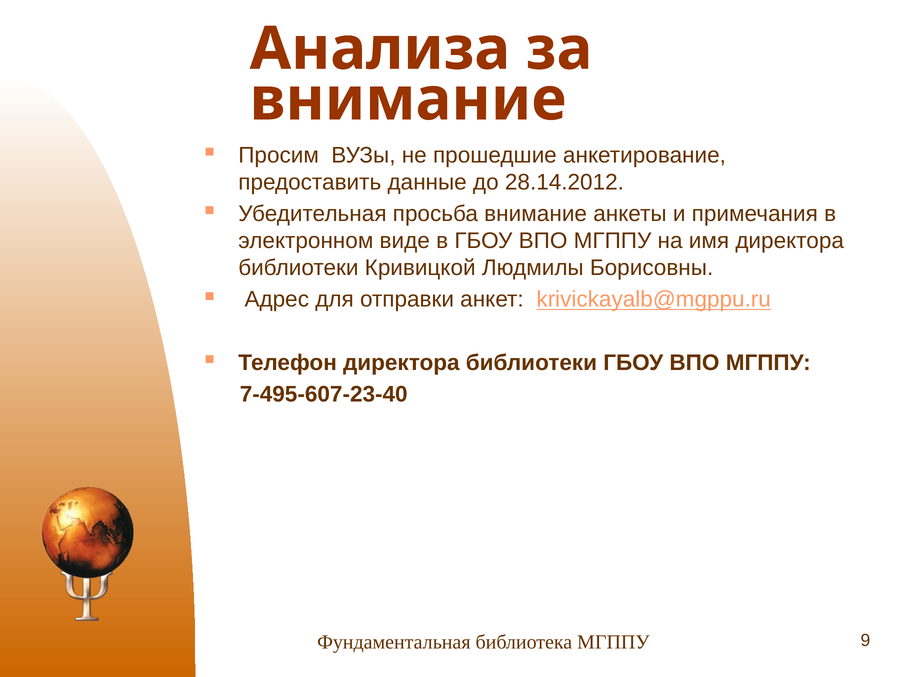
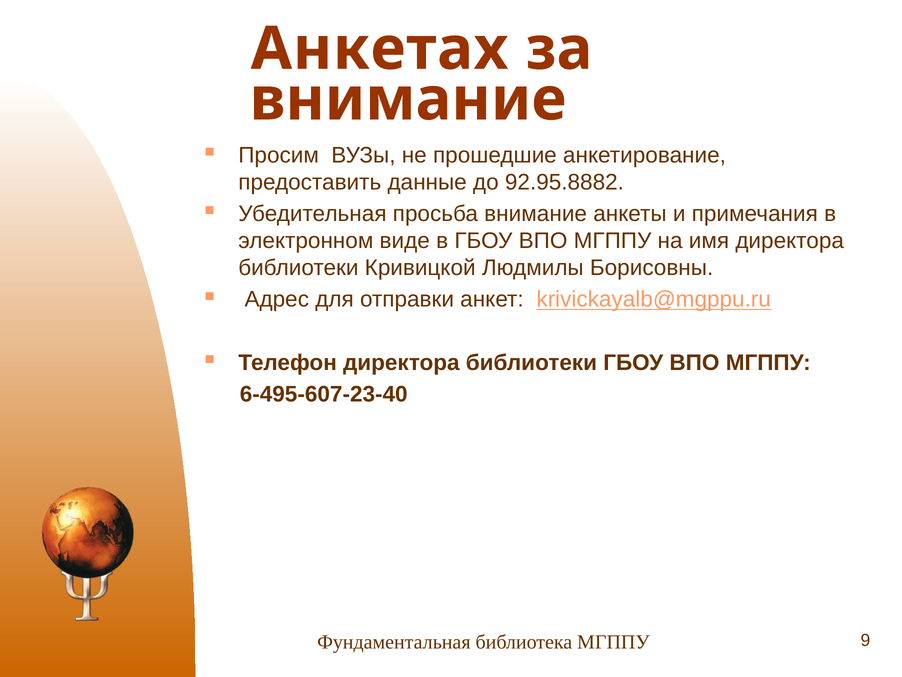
Анализа: Анализа -> Анкетах
28.14.2012: 28.14.2012 -> 92.95.8882
7-495-607-23-40: 7-495-607-23-40 -> 6-495-607-23-40
